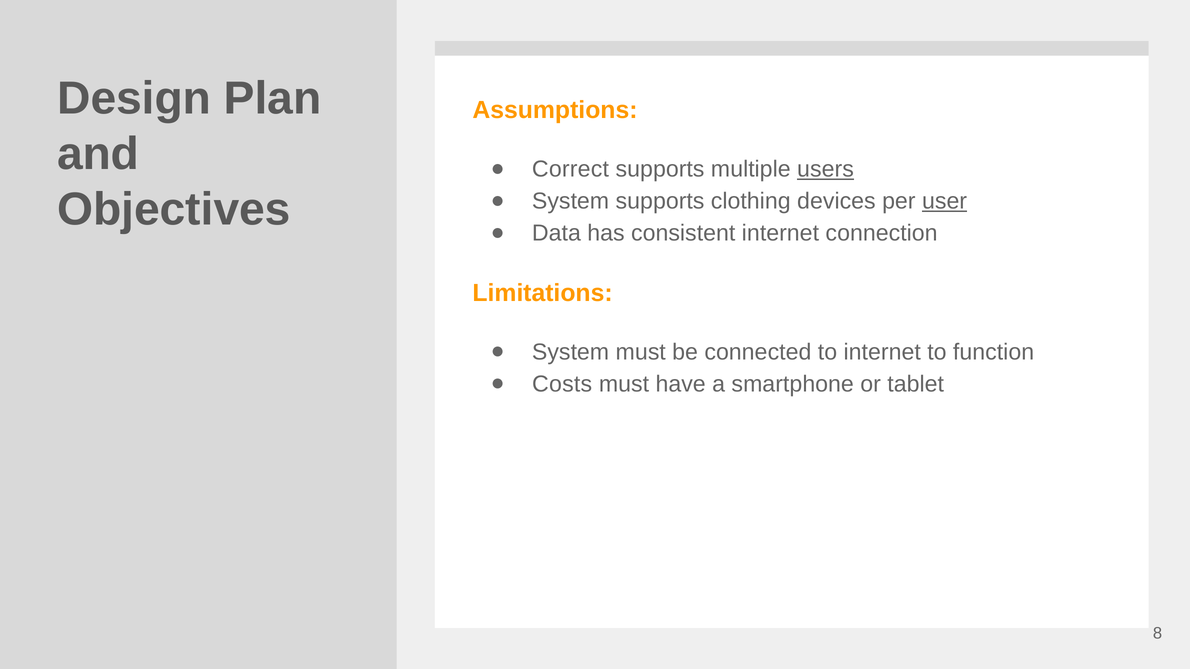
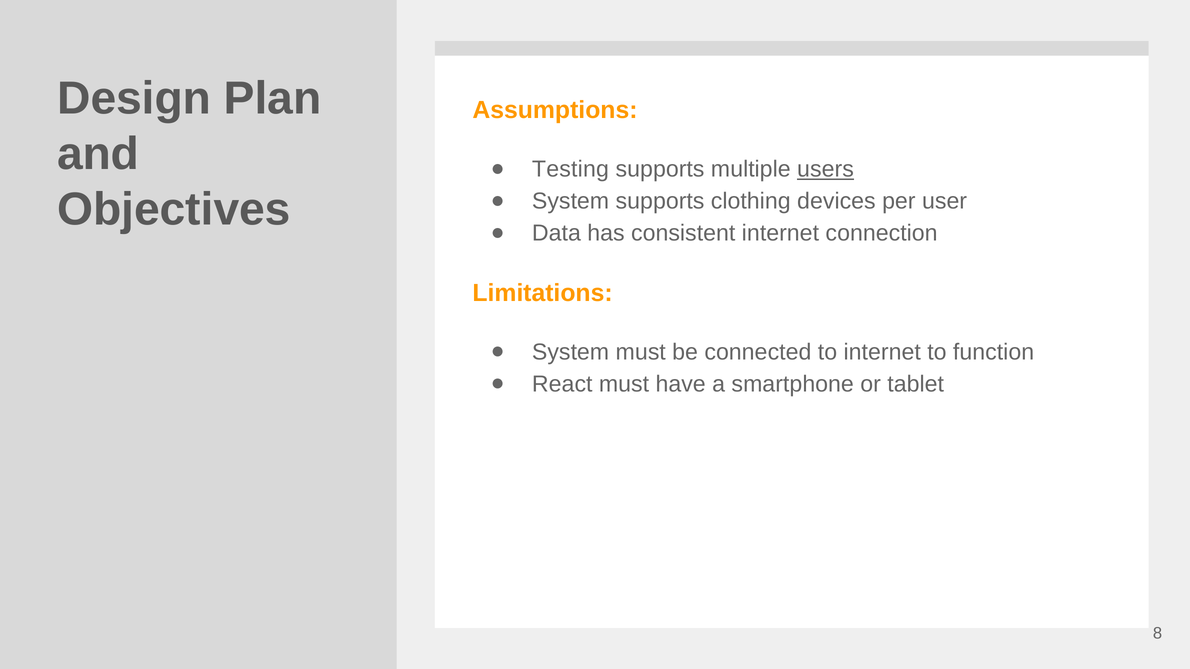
Correct: Correct -> Testing
user underline: present -> none
Costs: Costs -> React
